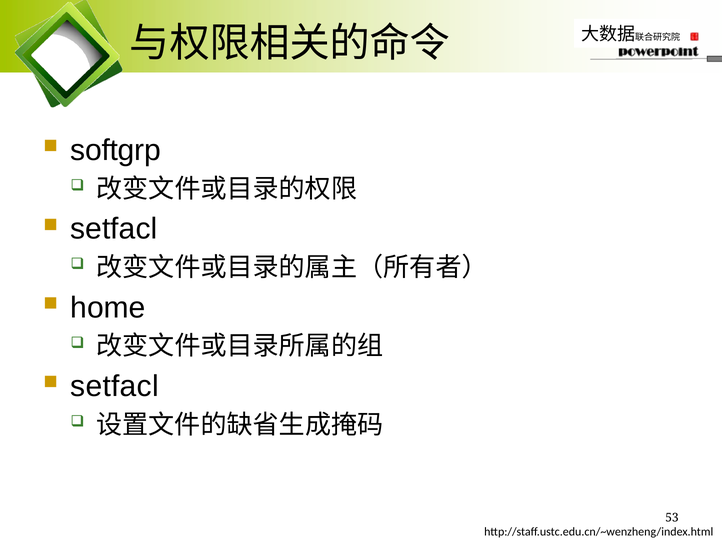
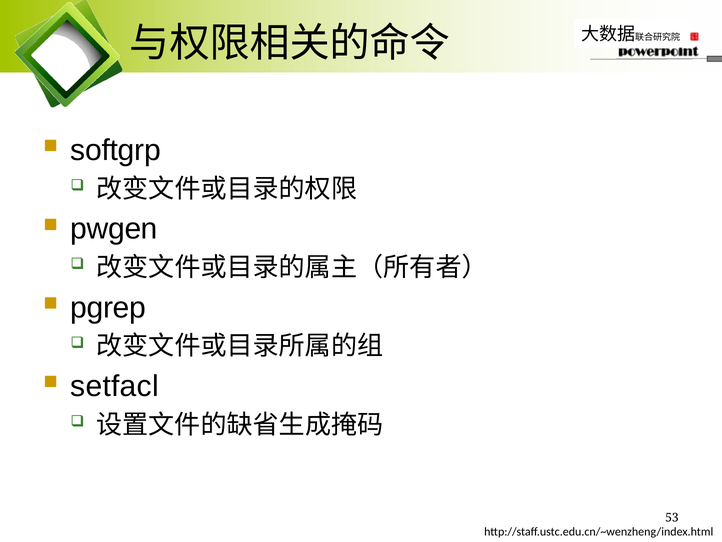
setfacl at (114, 229): setfacl -> pwgen
home: home -> pgrep
